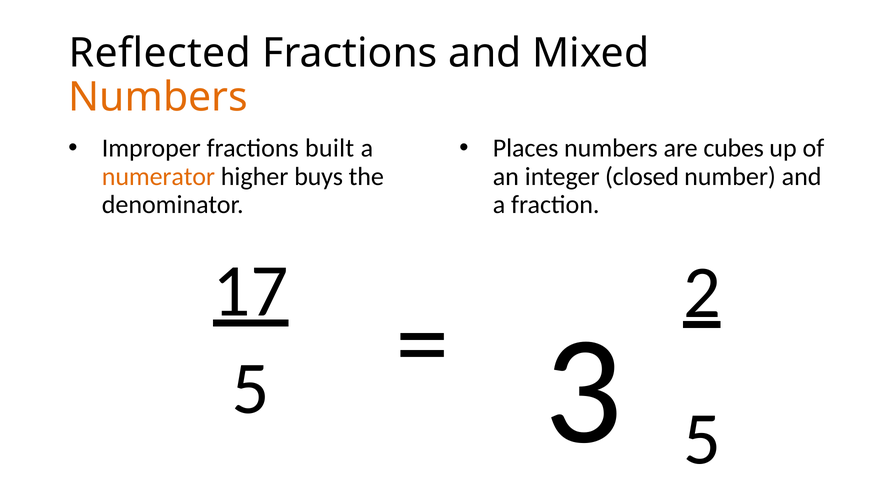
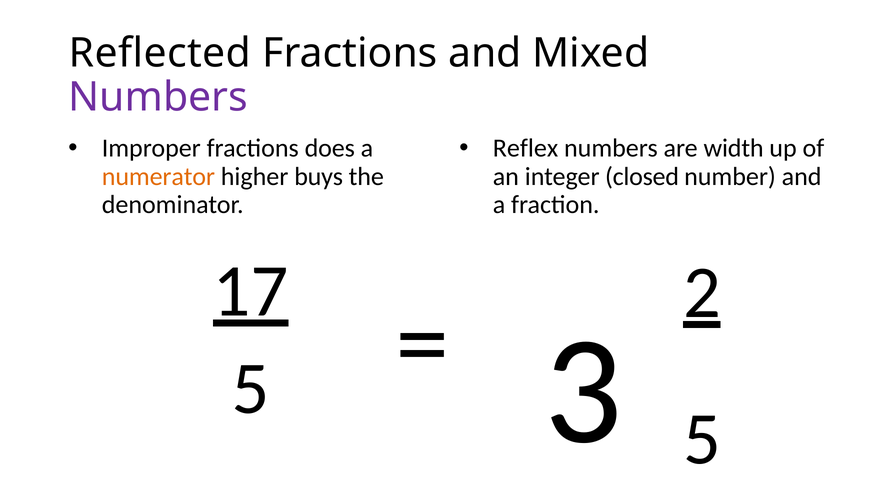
Numbers at (158, 97) colour: orange -> purple
built: built -> does
Places: Places -> Reflex
cubes: cubes -> width
